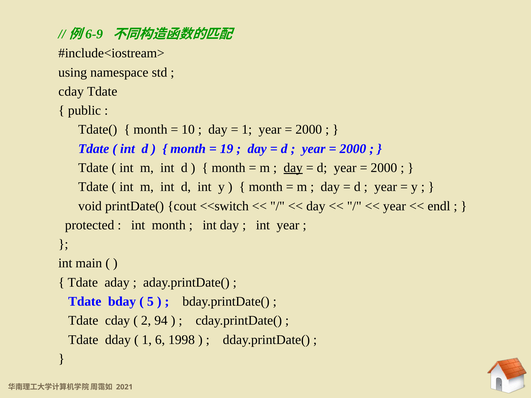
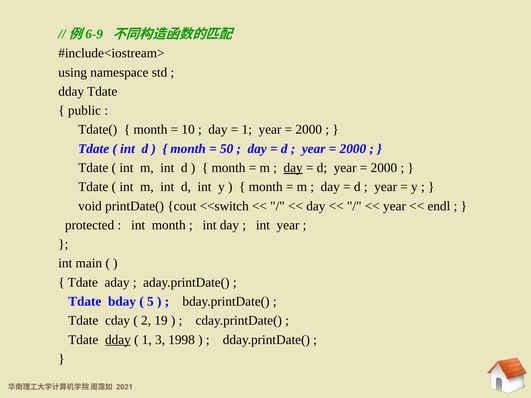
cday at (71, 91): cday -> dday
19: 19 -> 50
94: 94 -> 19
dday at (118, 340) underline: none -> present
6: 6 -> 3
